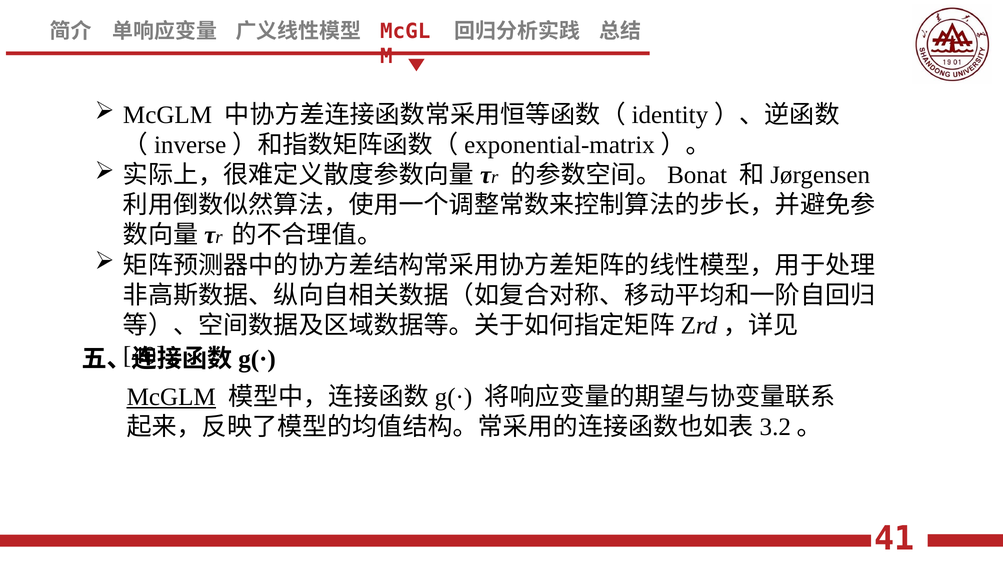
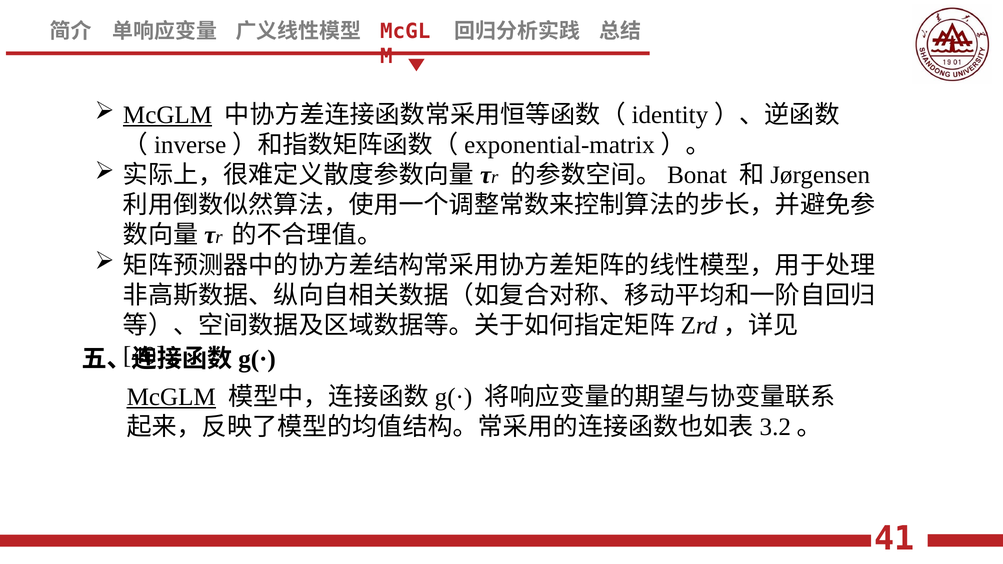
McGLM at (168, 115) underline: none -> present
